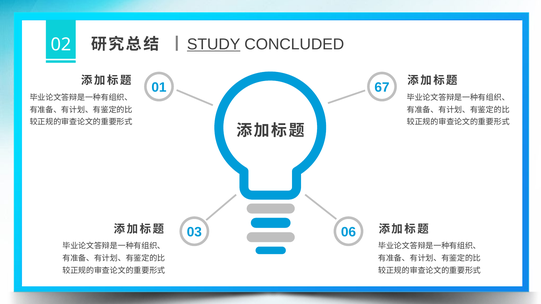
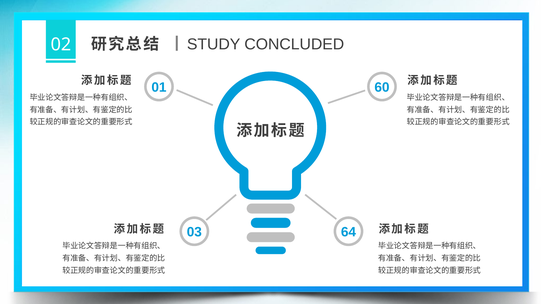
STUDY underline: present -> none
67: 67 -> 60
06: 06 -> 64
